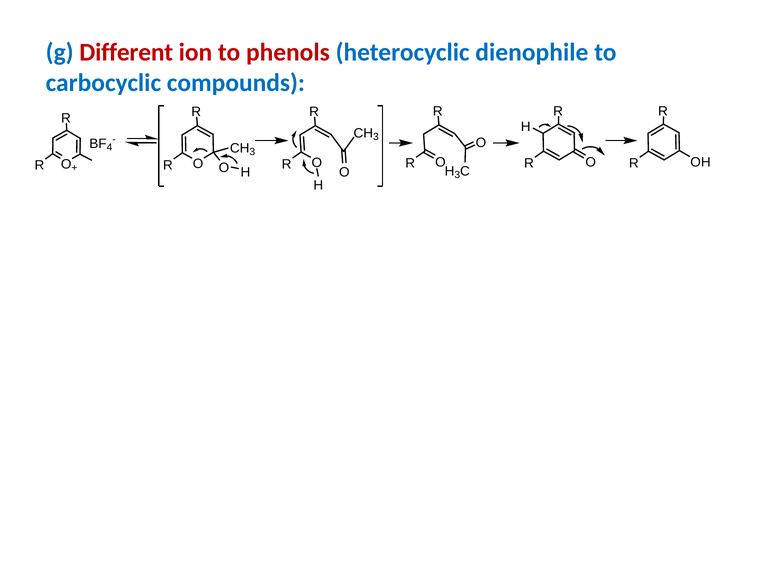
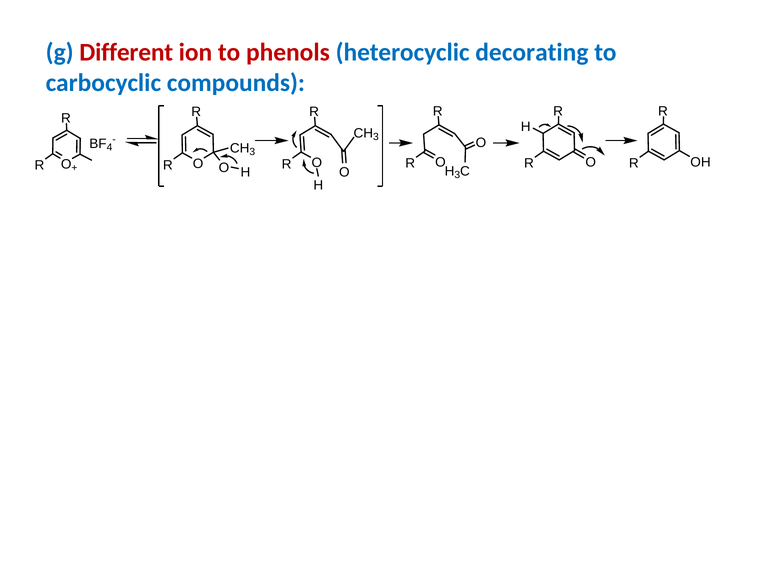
dienophile: dienophile -> decorating
